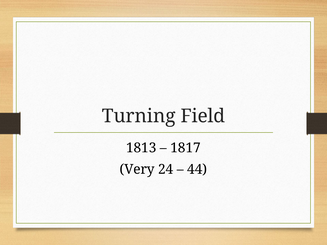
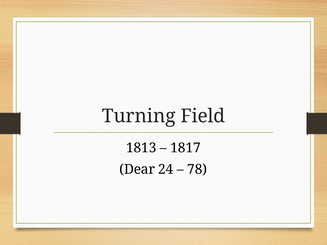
Very: Very -> Dear
44: 44 -> 78
